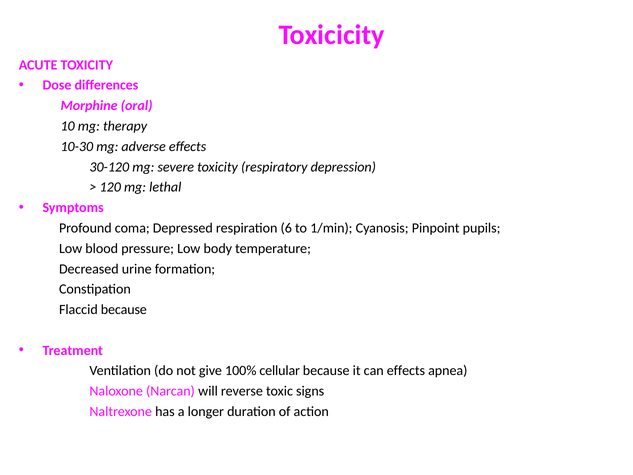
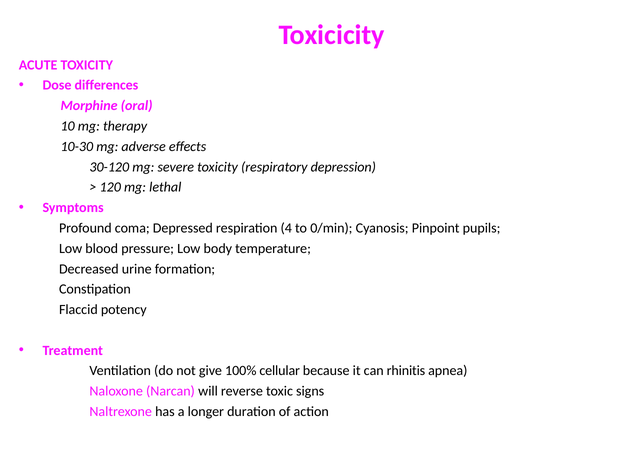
6: 6 -> 4
1/min: 1/min -> 0/min
Flaccid because: because -> potency
can effects: effects -> rhinitis
